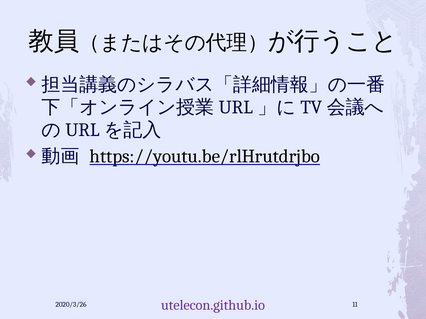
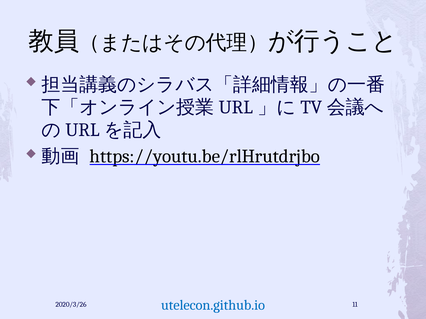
utelecon.github.io colour: purple -> blue
